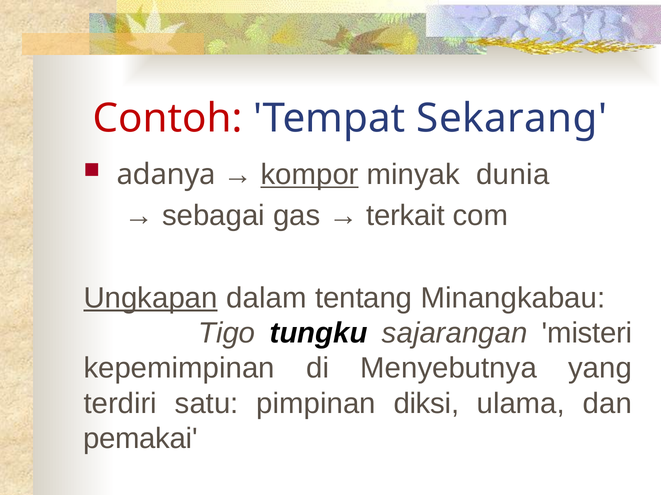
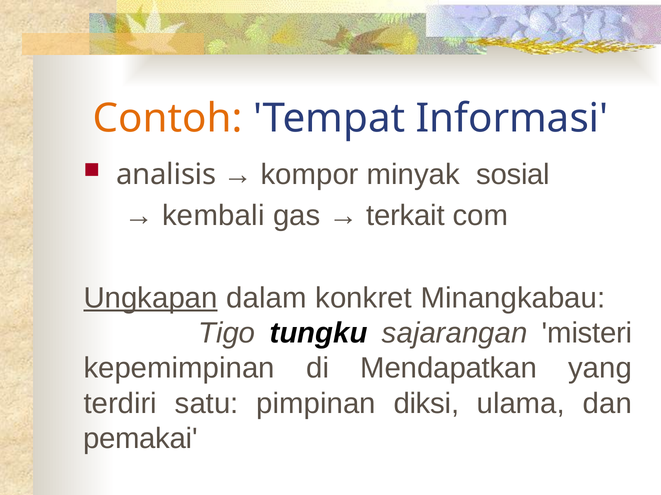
Contoh colour: red -> orange
Sekarang: Sekarang -> Informasi
adanya: adanya -> analisis
kompor underline: present -> none
dunia: dunia -> sosial
sebagai: sebagai -> kembali
tentang: tentang -> konkret
Menyebutnya: Menyebutnya -> Mendapatkan
